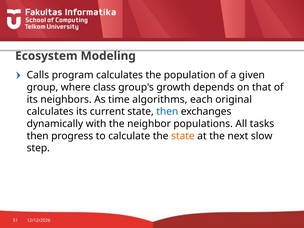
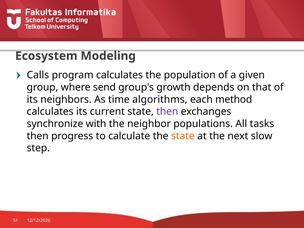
class: class -> send
original: original -> method
then at (167, 112) colour: blue -> purple
dynamically: dynamically -> synchronize
